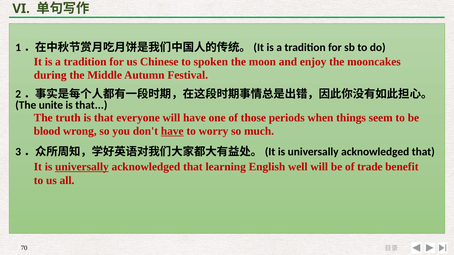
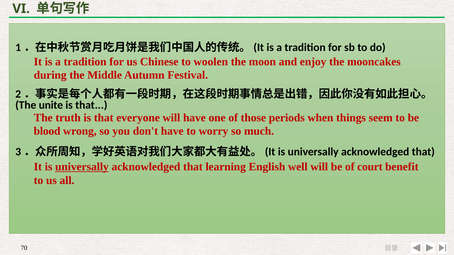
spoken: spoken -> woolen
have at (172, 131) underline: present -> none
trade: trade -> court
